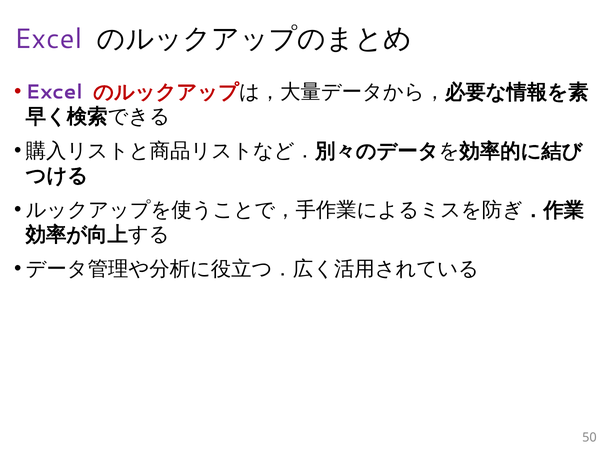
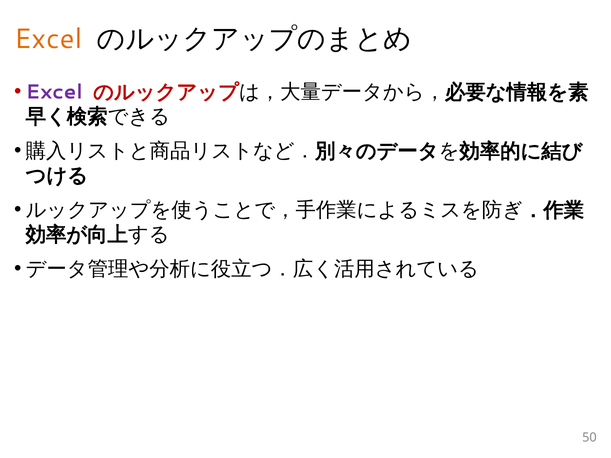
Excel at (48, 39) colour: purple -> orange
